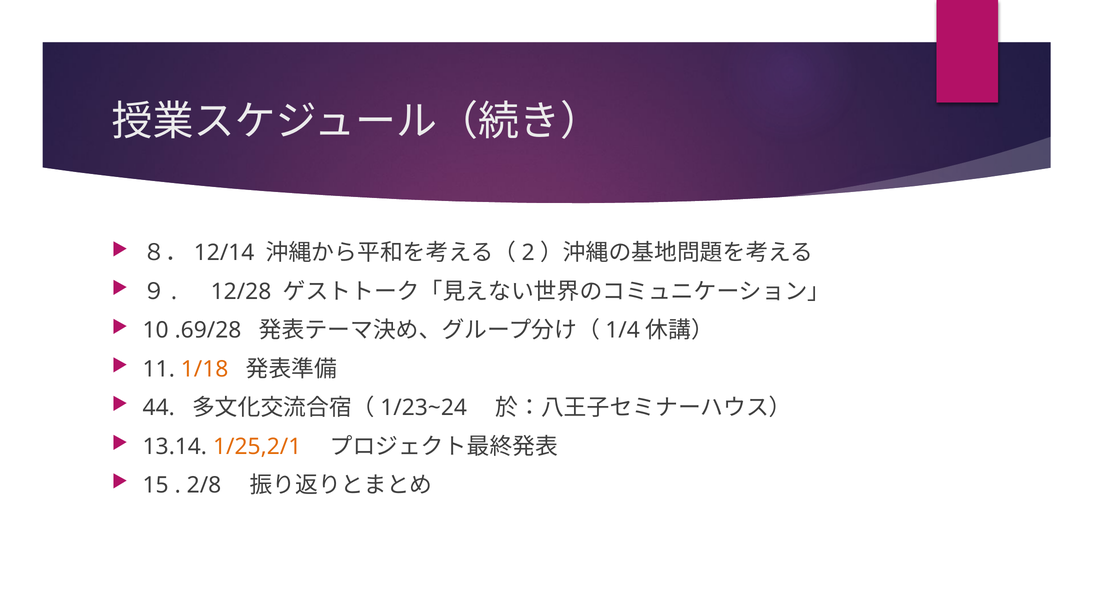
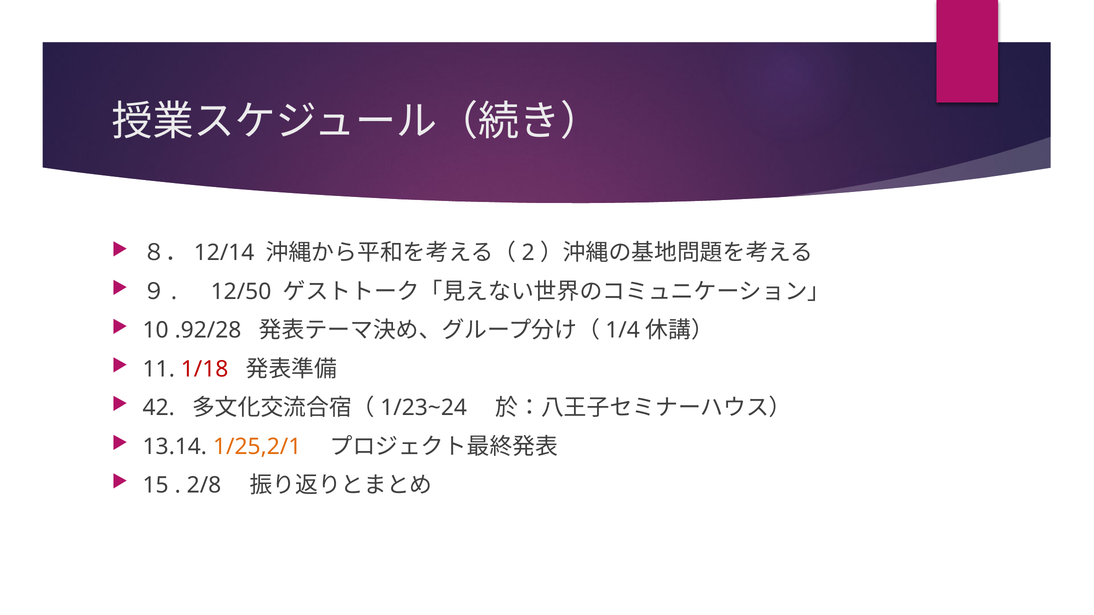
12/28: 12/28 -> 12/50
.69/28: .69/28 -> .92/28
1/18 colour: orange -> red
44: 44 -> 42
